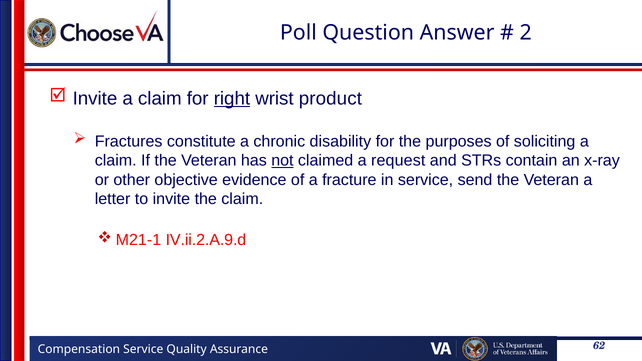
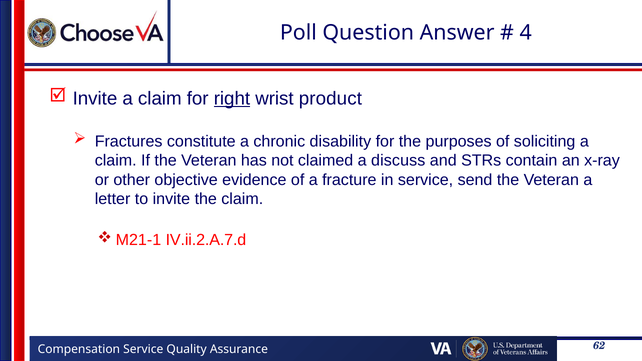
2: 2 -> 4
not underline: present -> none
request: request -> discuss
IV.ii.2.A.9.d: IV.ii.2.A.9.d -> IV.ii.2.A.7.d
